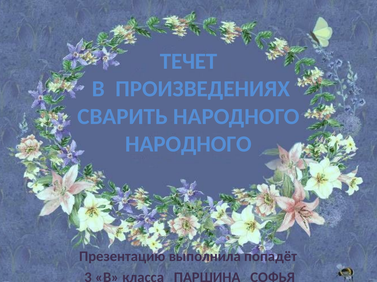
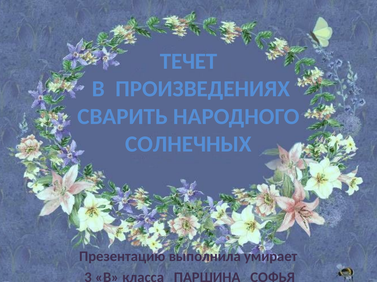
НАРОДНОГО at (188, 144): НАРОДНОГО -> СОЛНЕЧНЫХ
попадёт: попадёт -> умирает
